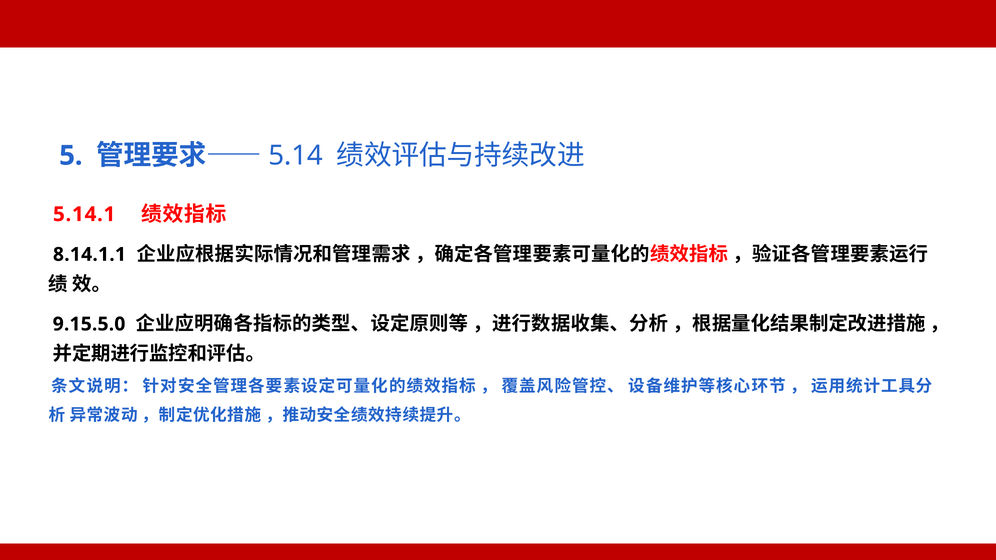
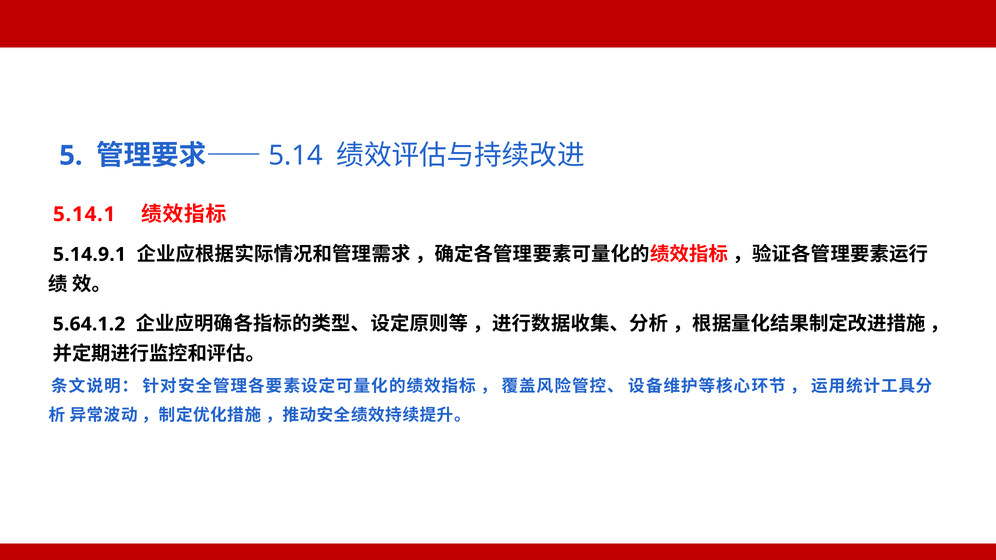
8.14.1.1: 8.14.1.1 -> 5.14.9.1
9.15.5.0: 9.15.5.0 -> 5.64.1.2
